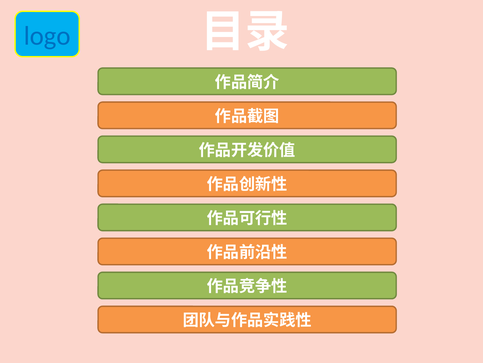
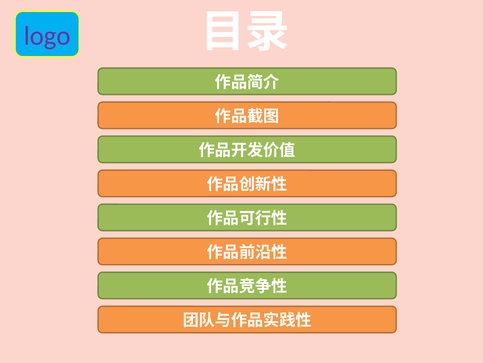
logo colour: blue -> purple
